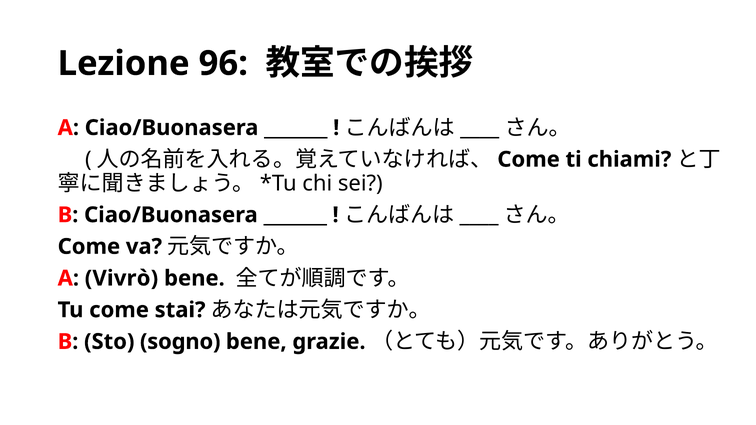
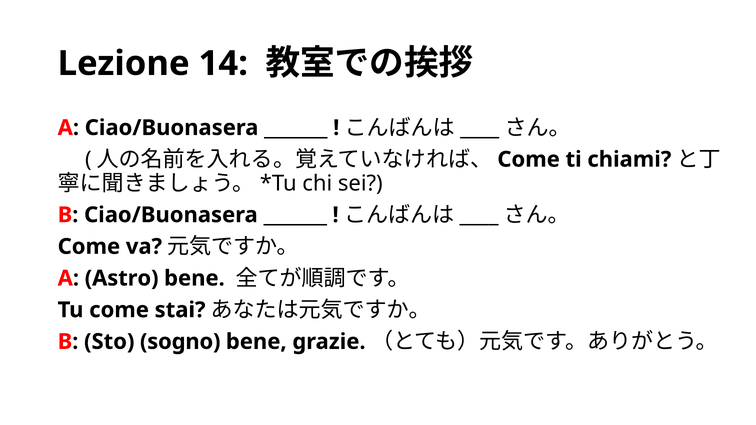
96: 96 -> 14
Vivrò: Vivrò -> Astro
